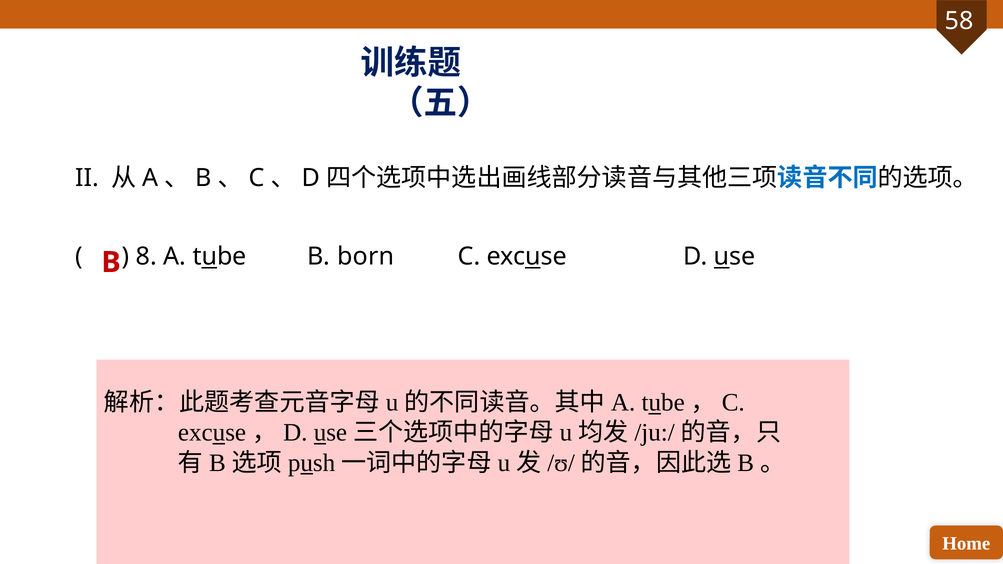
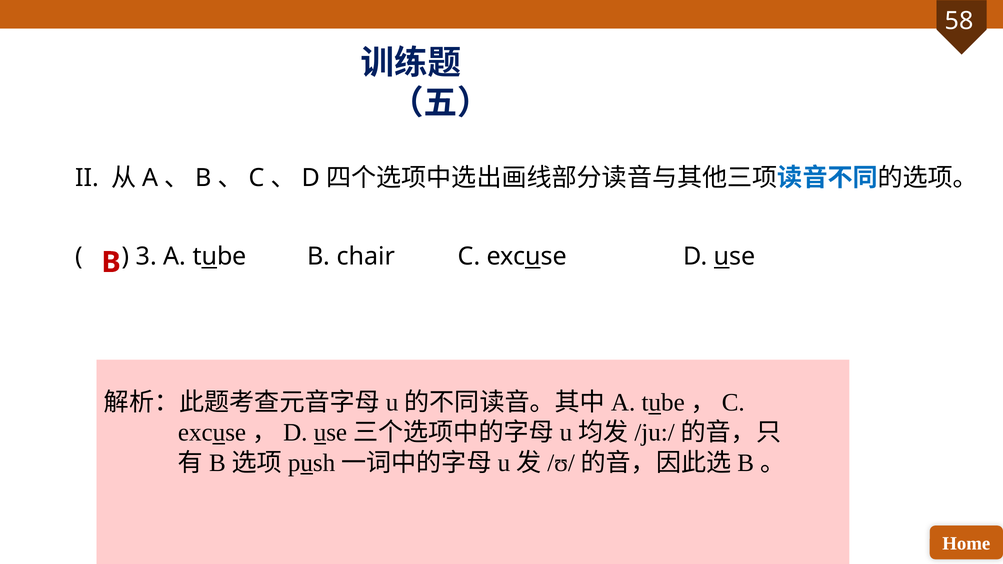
8: 8 -> 3
born: born -> chair
